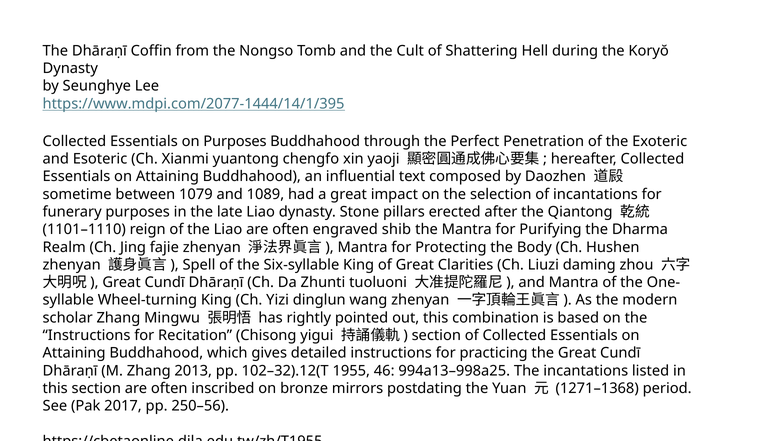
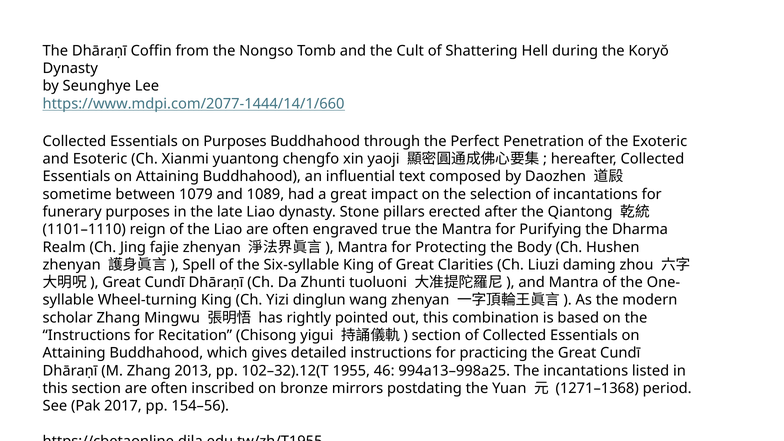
https://www.mdpi.com/2077-1444/14/1/395: https://www.mdpi.com/2077-1444/14/1/395 -> https://www.mdpi.com/2077-1444/14/1/660
shib: shib -> true
250–56: 250–56 -> 154–56
